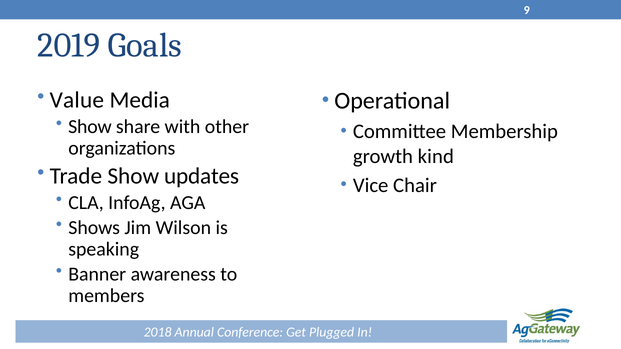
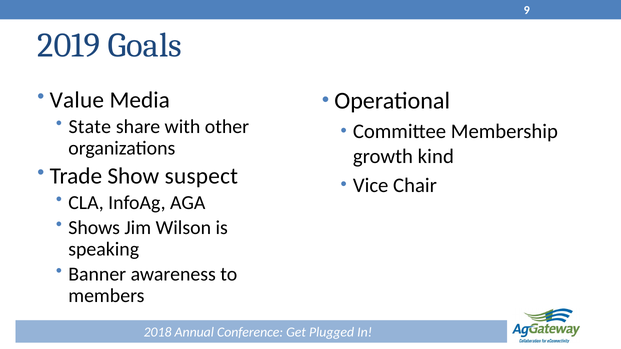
Show at (90, 127): Show -> State
updates: updates -> suspect
